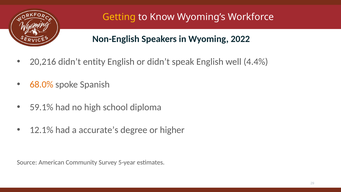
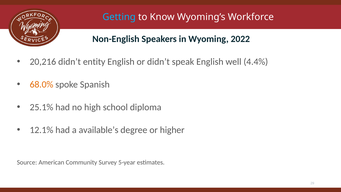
Getting colour: yellow -> light blue
59.1%: 59.1% -> 25.1%
accurate’s: accurate’s -> available’s
